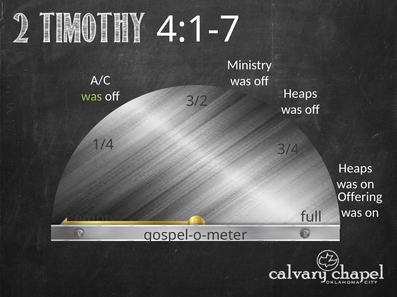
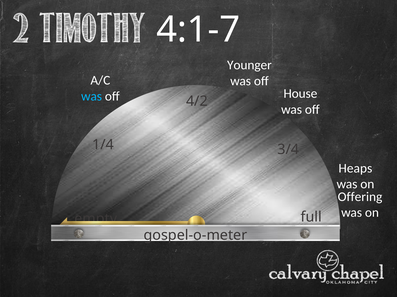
Ministry: Ministry -> Younger
Heaps at (300, 94): Heaps -> House
was at (92, 96) colour: light green -> light blue
3/2: 3/2 -> 4/2
